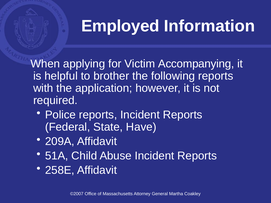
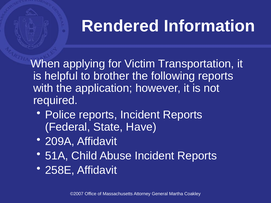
Employed: Employed -> Rendered
Accompanying: Accompanying -> Transportation
